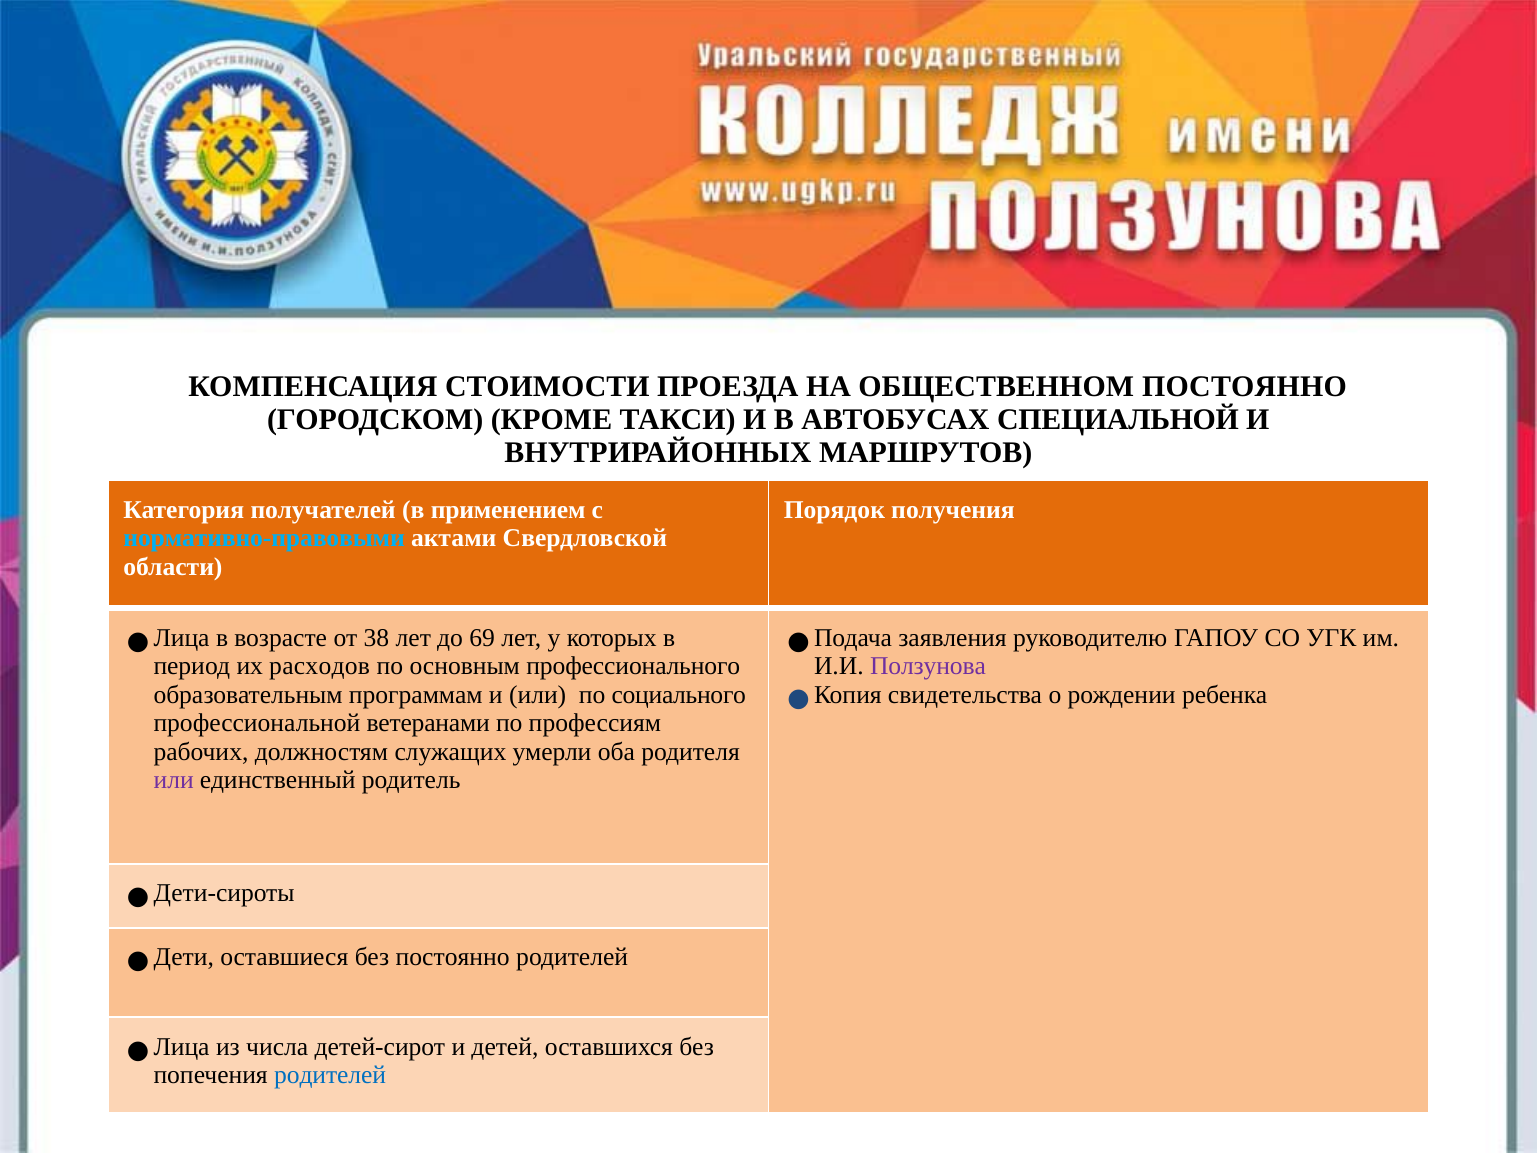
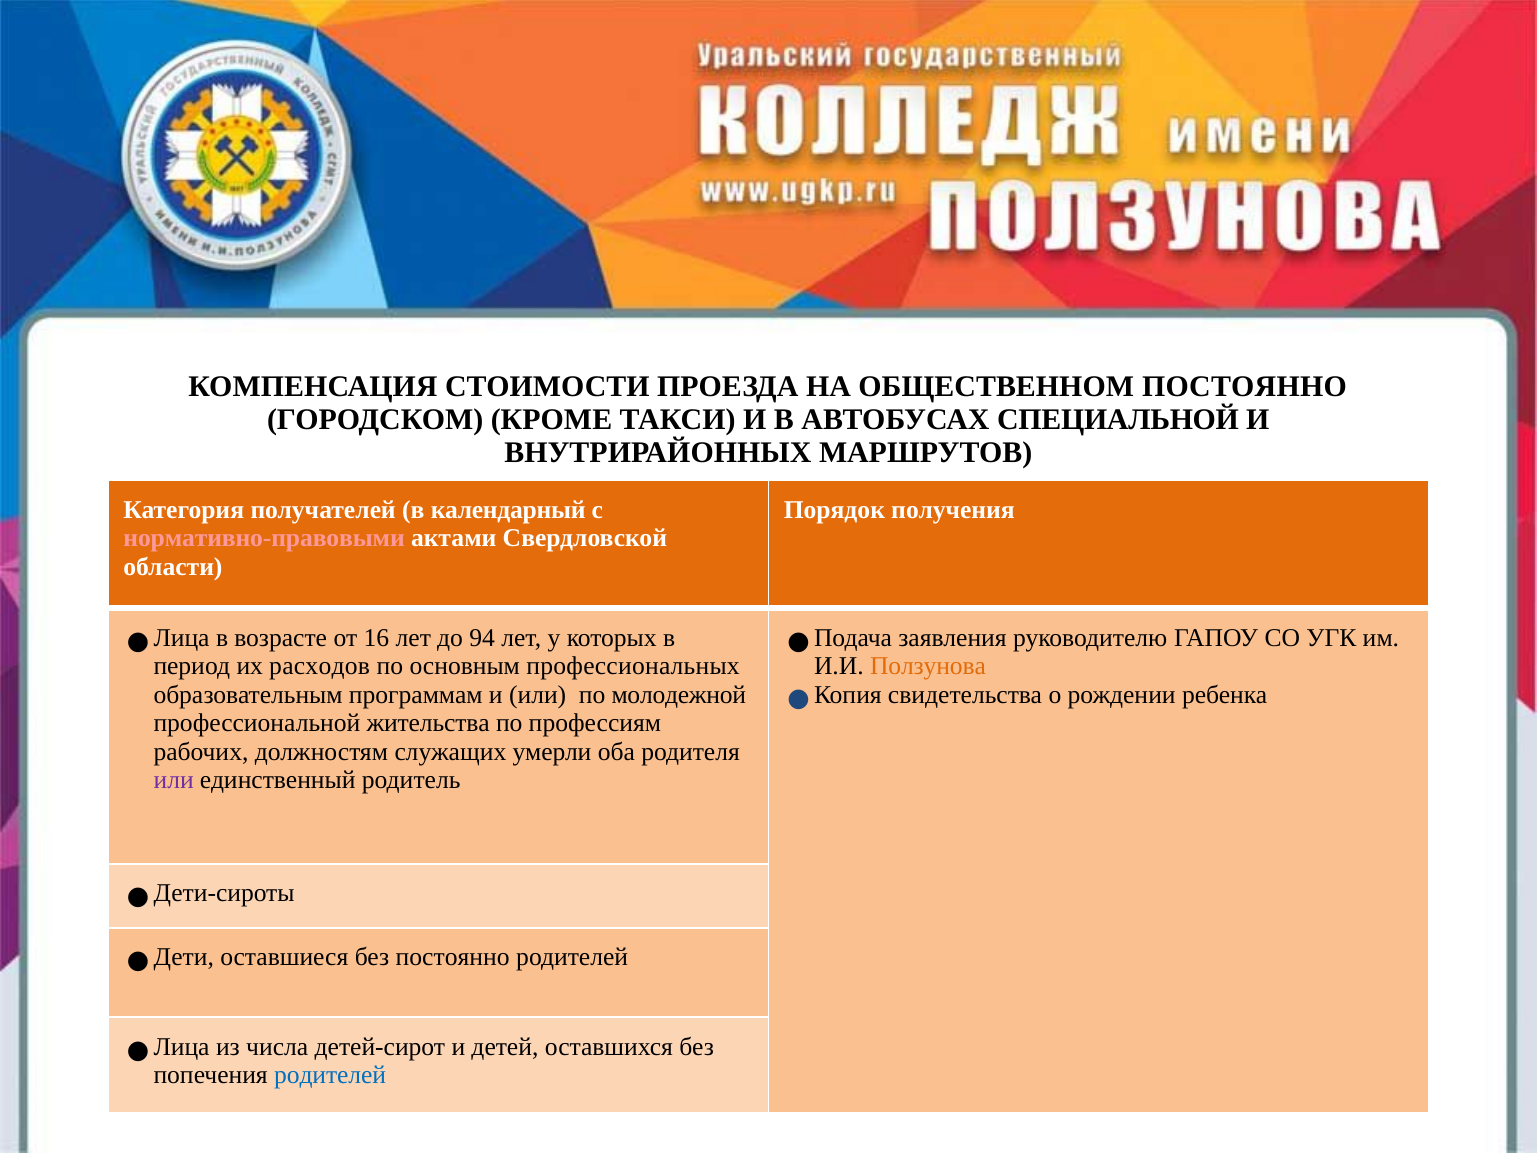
применением: применением -> календарный
нормативно-правовыми colour: light blue -> pink
38: 38 -> 16
69: 69 -> 94
профессионального: профессионального -> профессиональных
Ползунова colour: purple -> orange
социального: социального -> молодежной
ветеранами: ветеранами -> жительства
